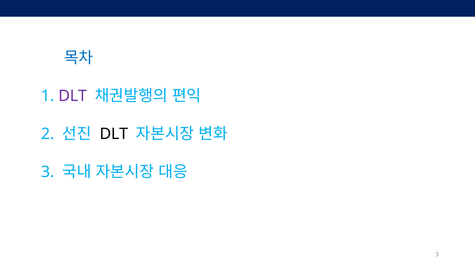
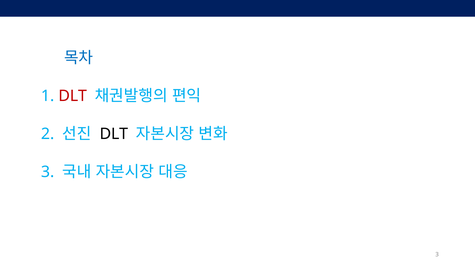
DLT at (73, 96) colour: purple -> red
